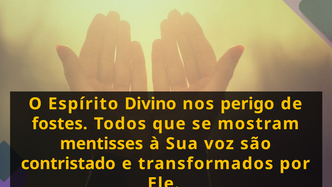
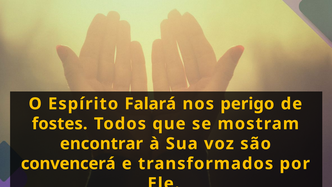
Divino: Divino -> Falará
mentisses: mentisses -> encontrar
contristado: contristado -> convencerá
